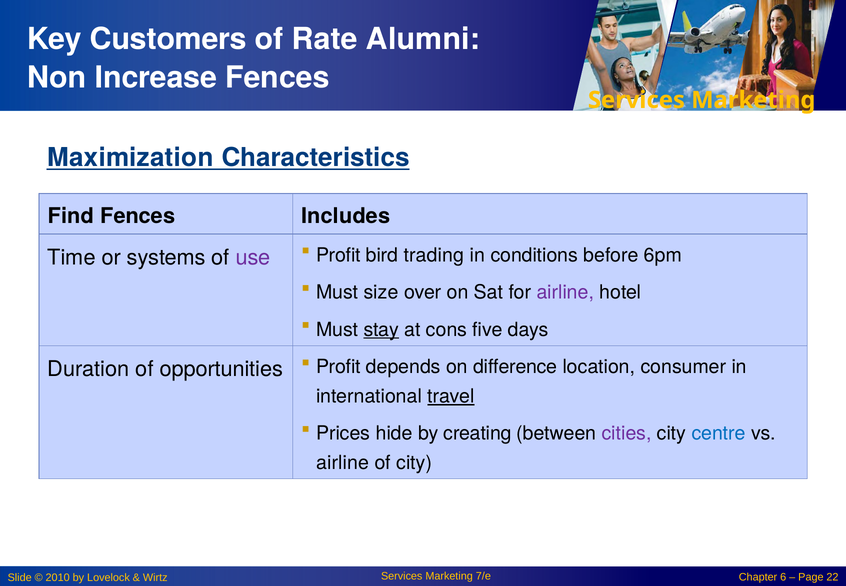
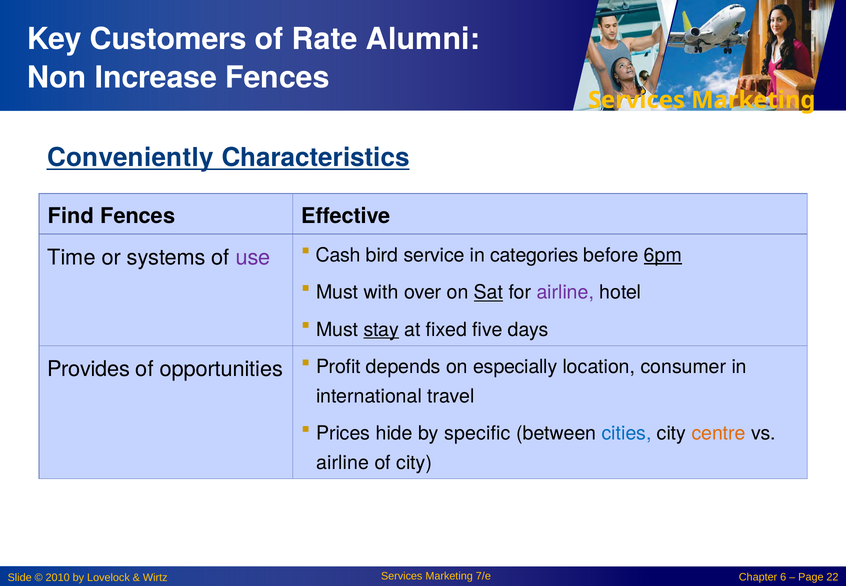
Maximization: Maximization -> Conveniently
Includes: Includes -> Effective
Profit at (338, 255): Profit -> Cash
trading: trading -> service
conditions: conditions -> categories
6pm underline: none -> present
size: size -> with
Sat underline: none -> present
cons: cons -> fixed
Duration: Duration -> Provides
difference: difference -> especially
travel underline: present -> none
creating: creating -> specific
cities colour: purple -> blue
centre colour: blue -> orange
